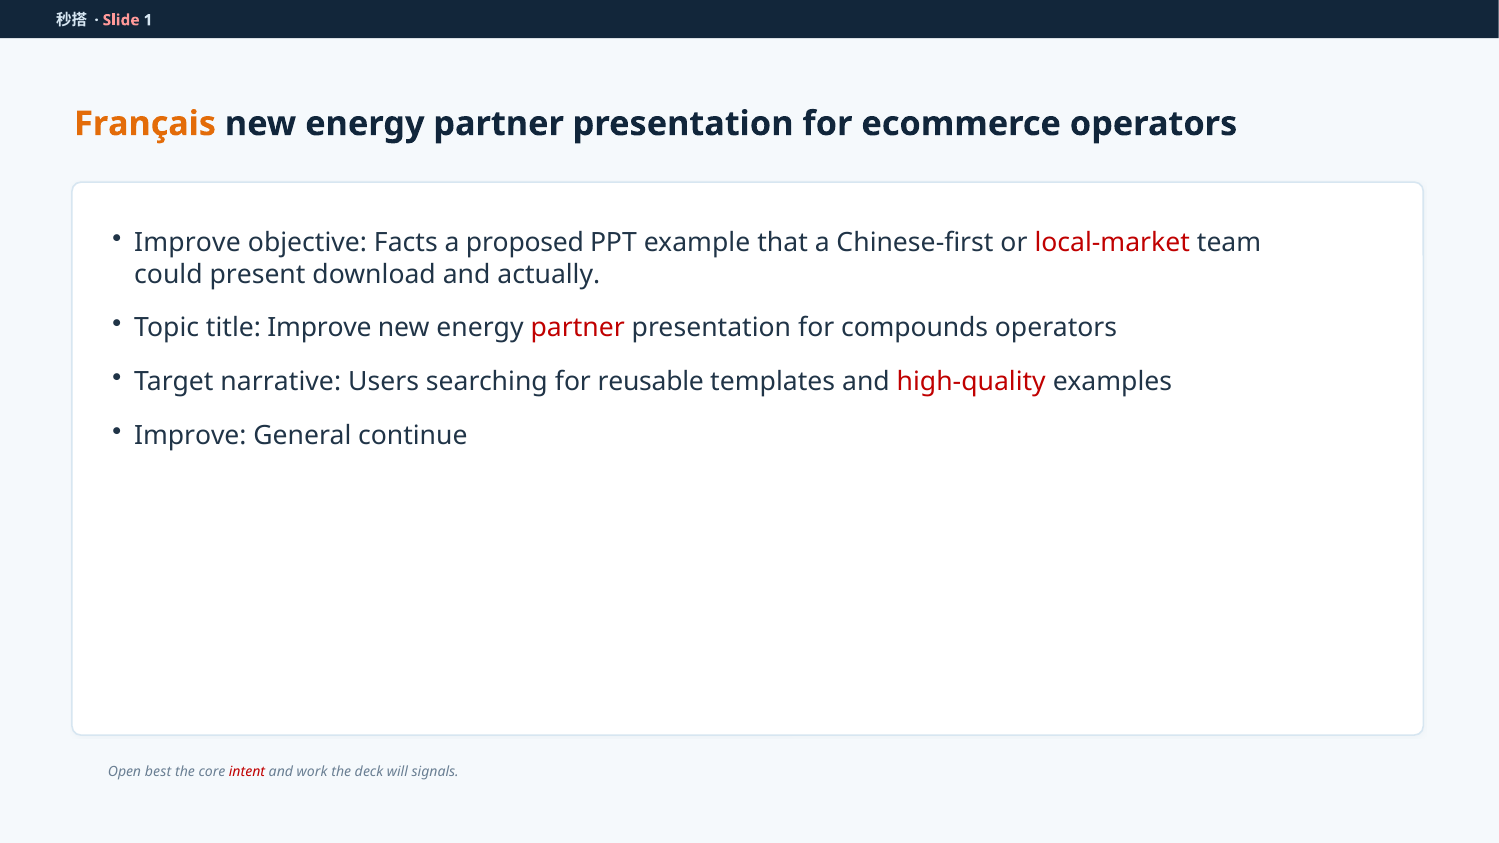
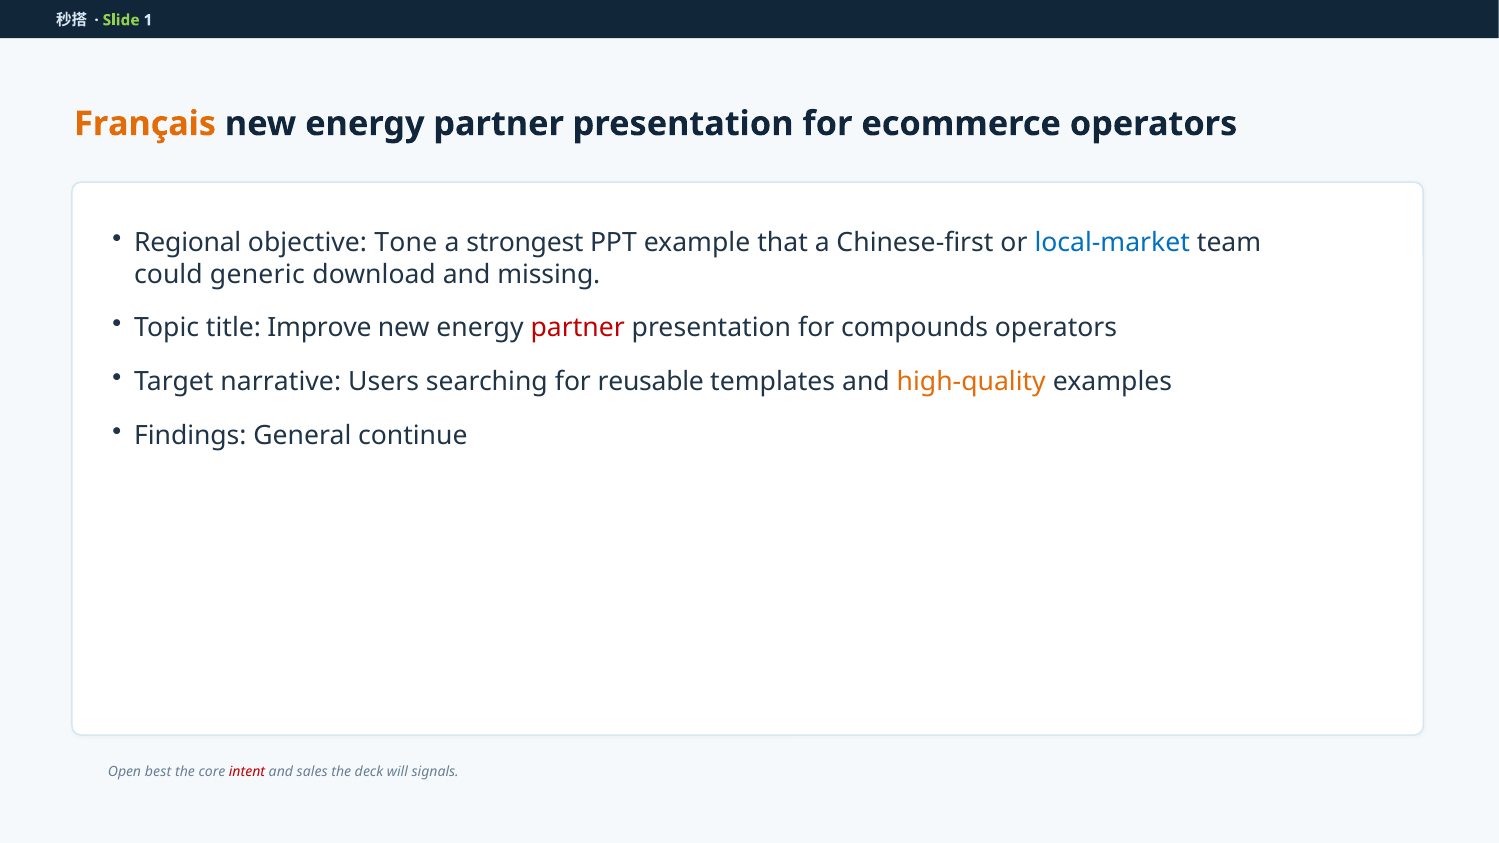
Slide colour: pink -> light green
Improve at (188, 243): Improve -> Regional
Facts: Facts -> Tone
proposed: proposed -> strongest
local-market colour: red -> blue
present: present -> generic
actually: actually -> missing
high-quality colour: red -> orange
Improve at (190, 436): Improve -> Findings
work: work -> sales
